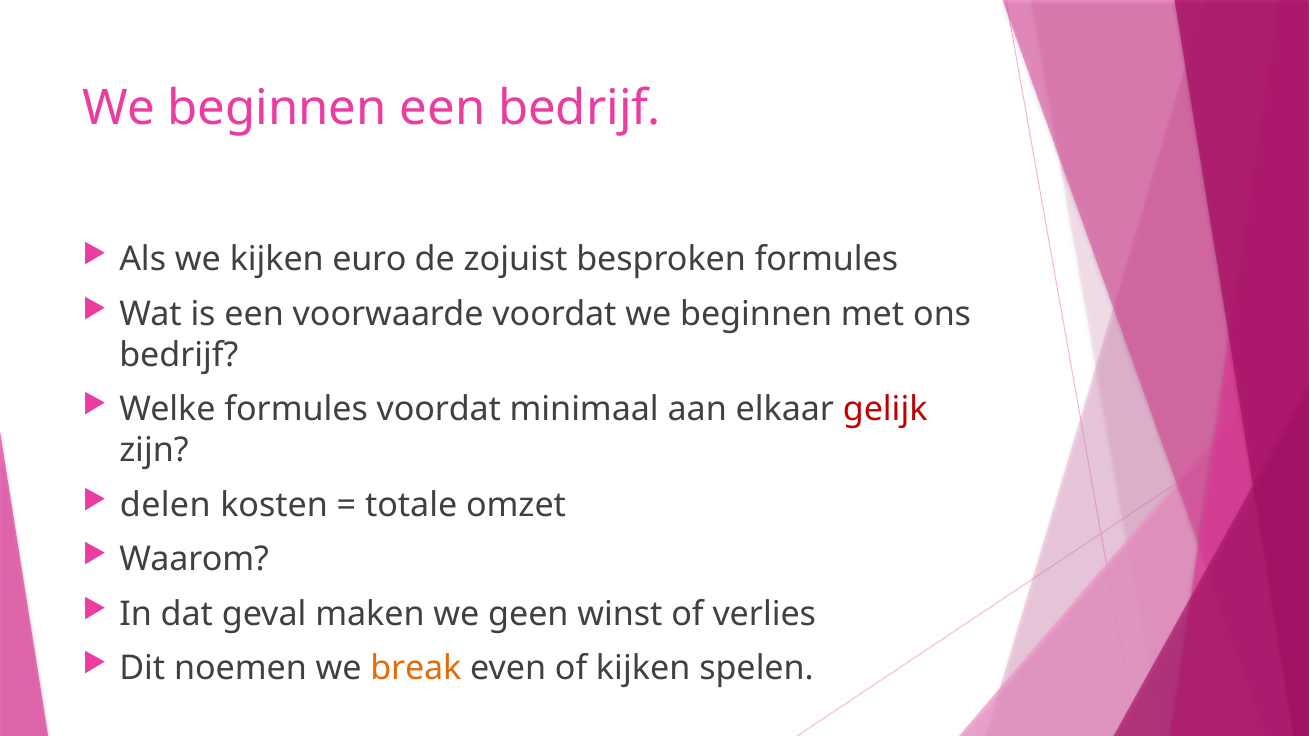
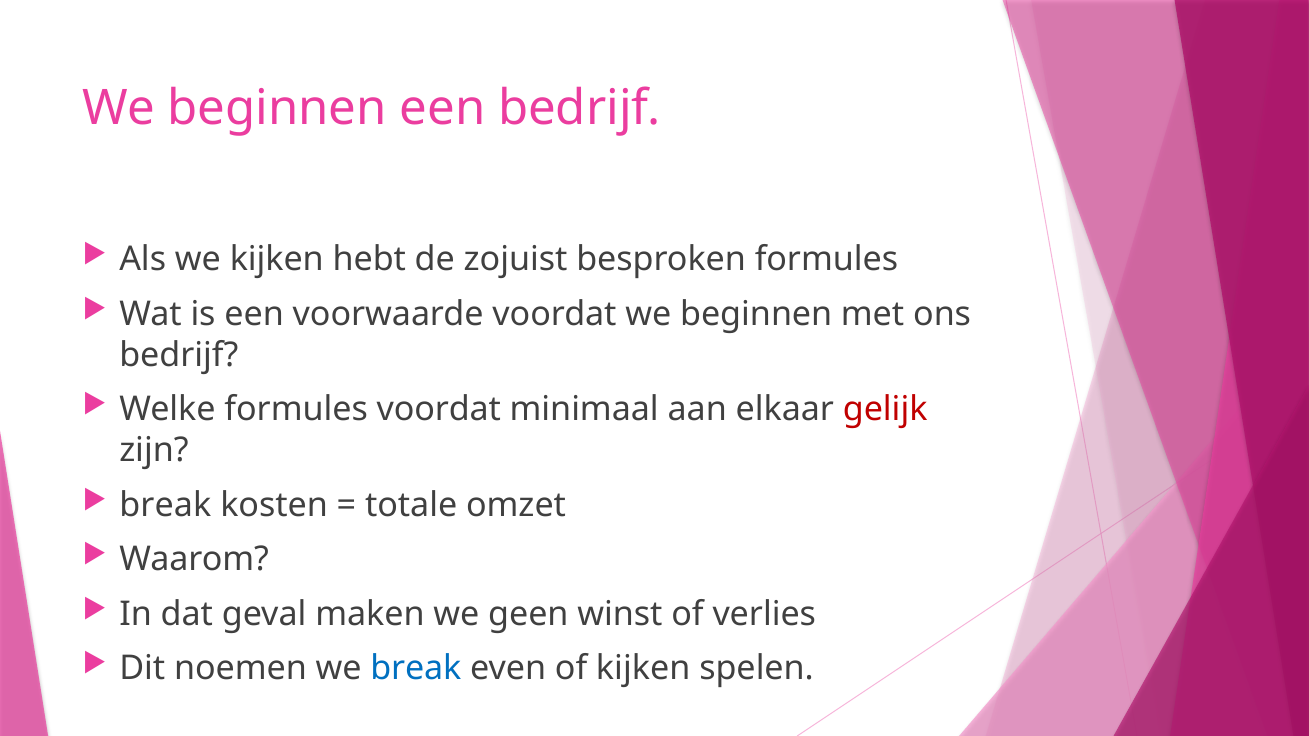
euro: euro -> hebt
delen at (165, 505): delen -> break
break at (416, 669) colour: orange -> blue
